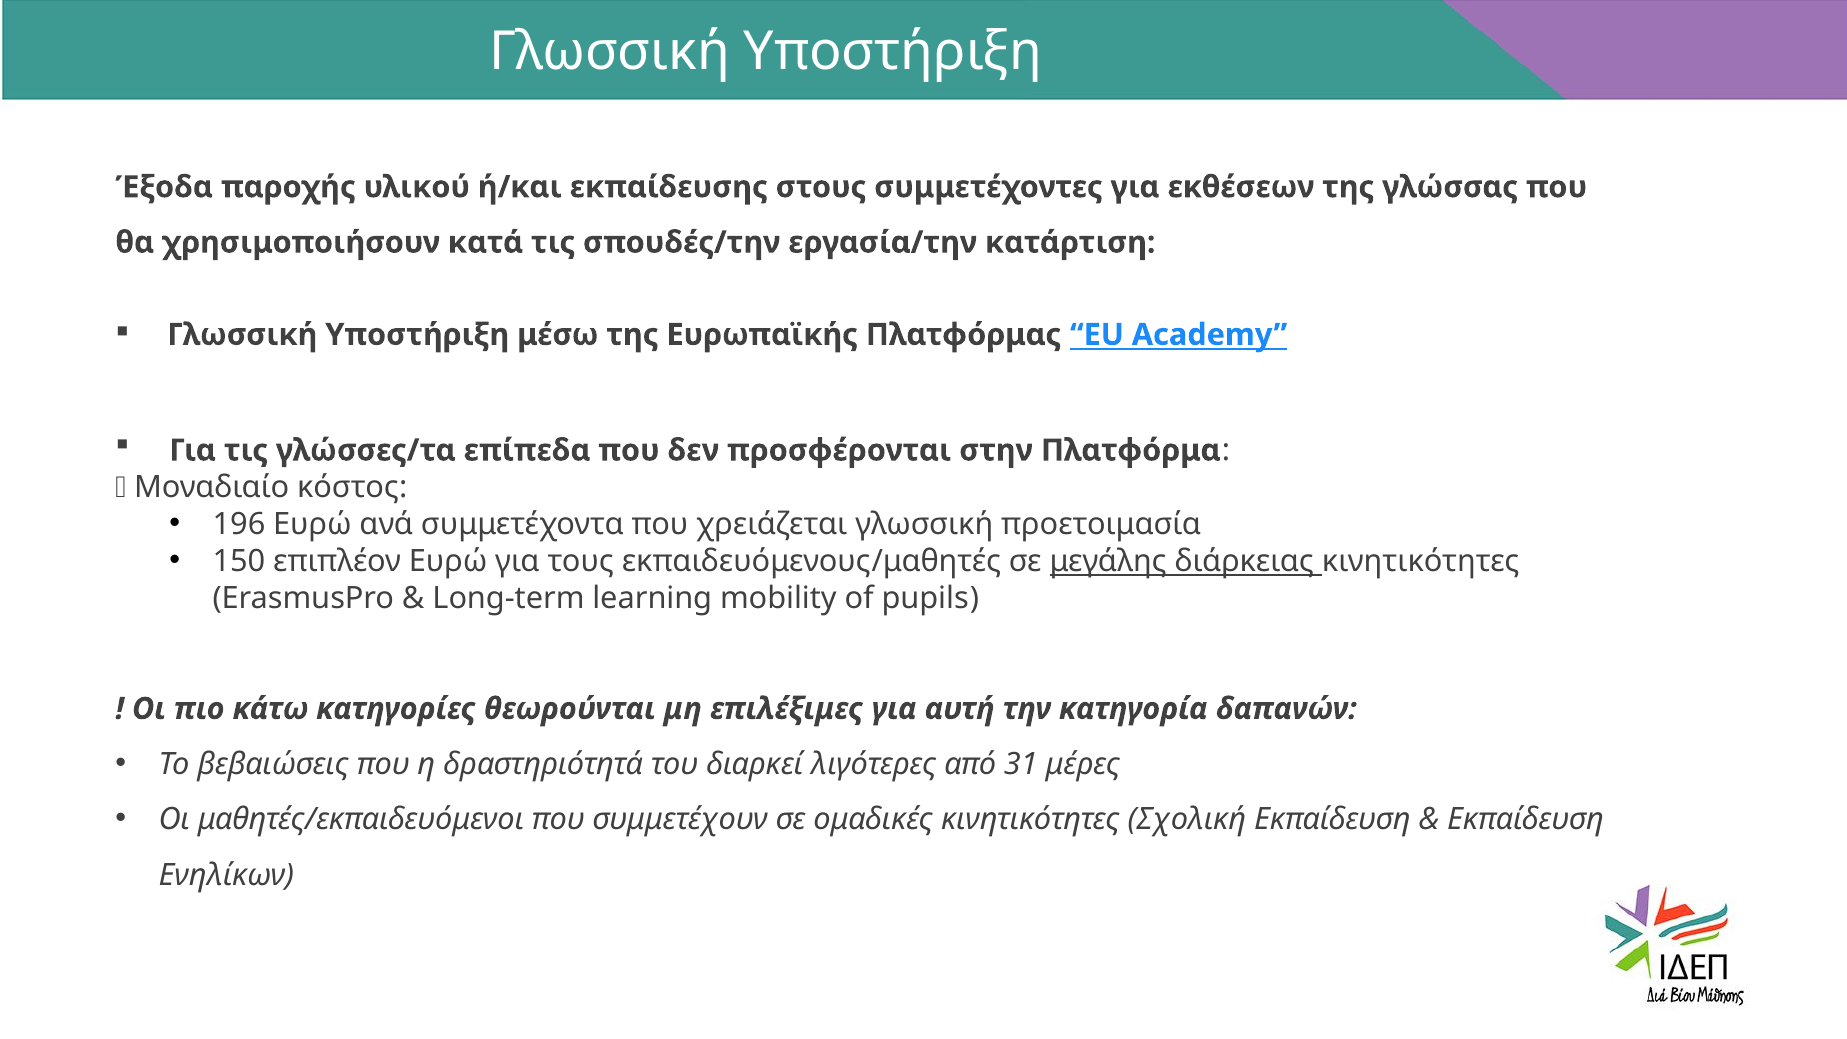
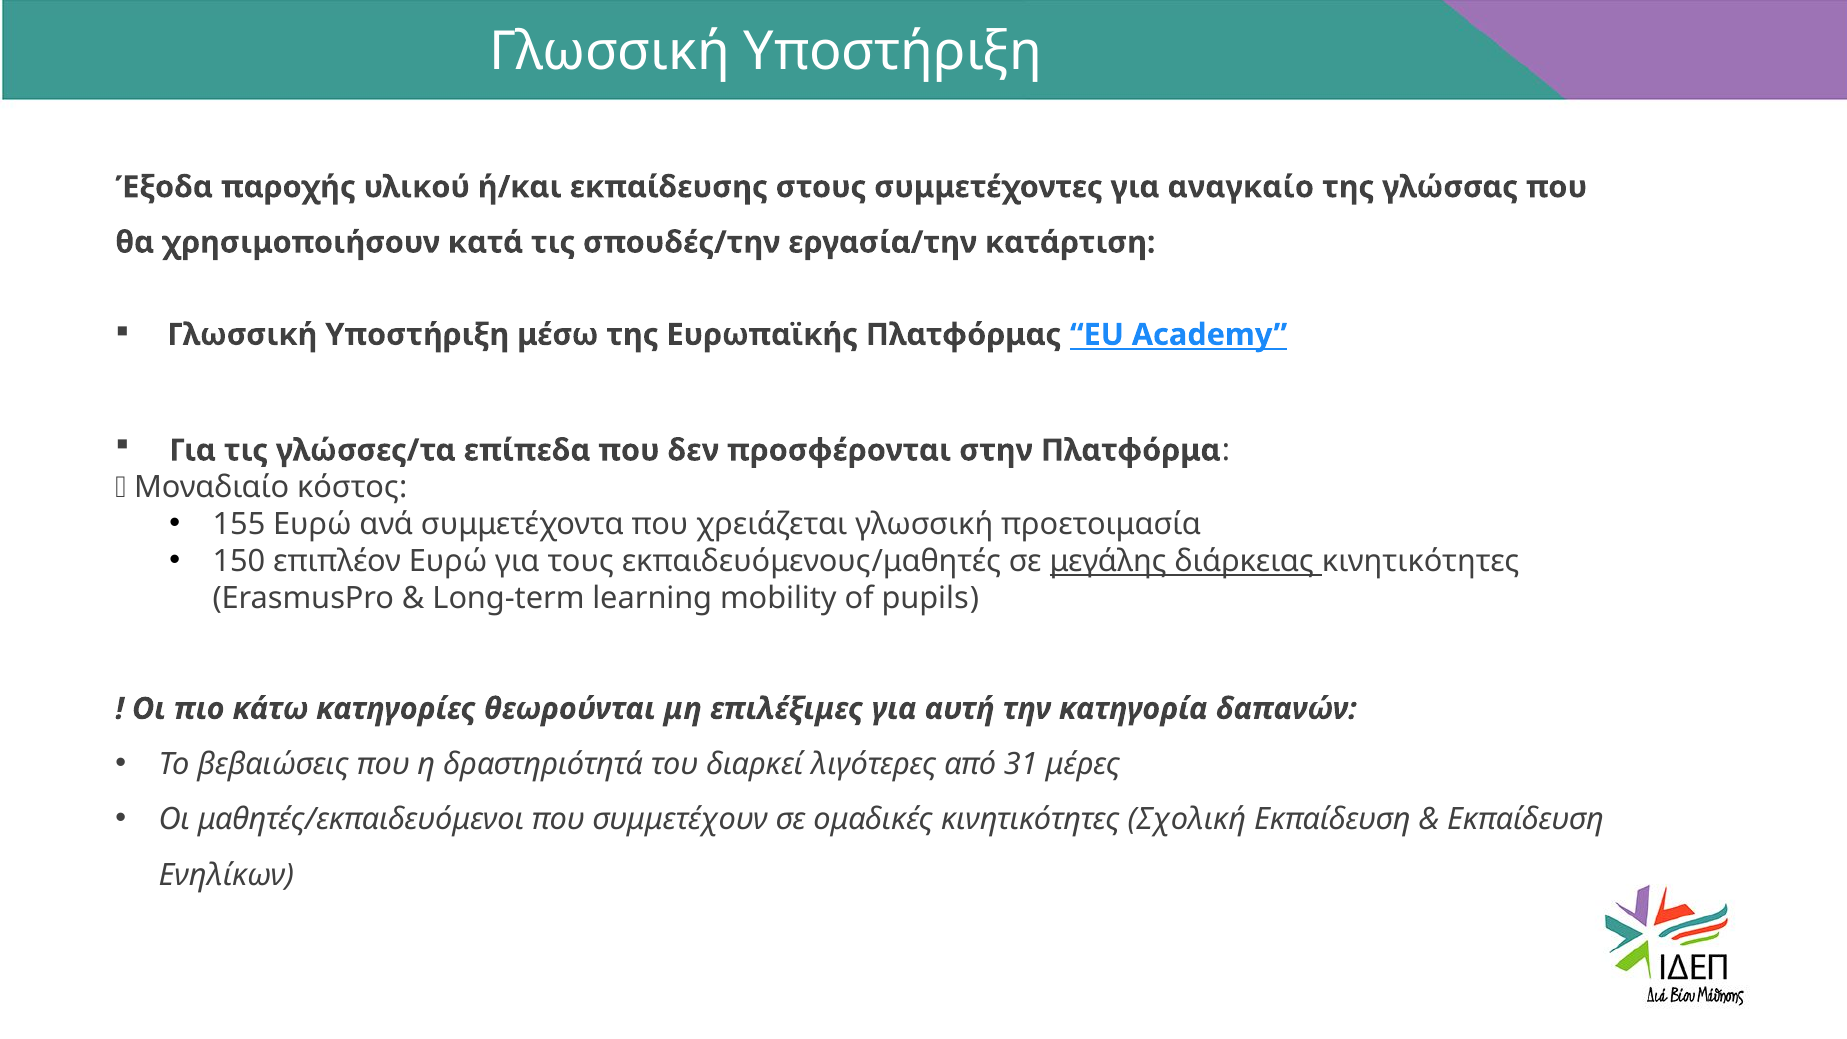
εκθέσεων: εκθέσεων -> αναγκαίο
196: 196 -> 155
